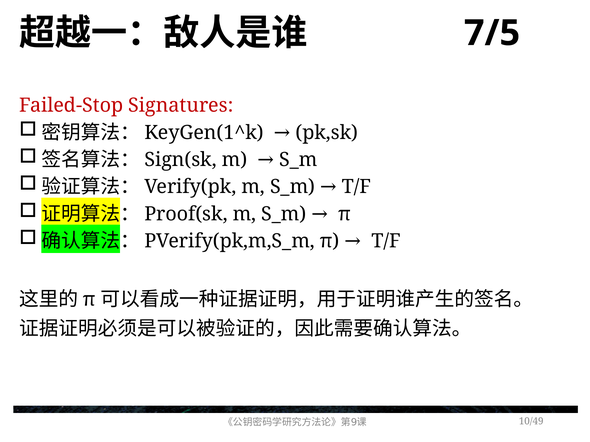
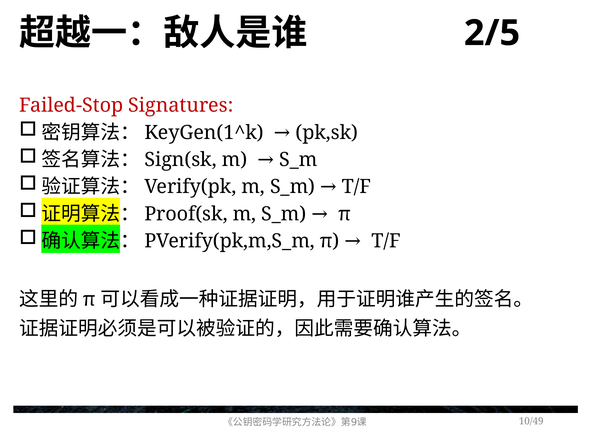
7/5: 7/5 -> 2/5
